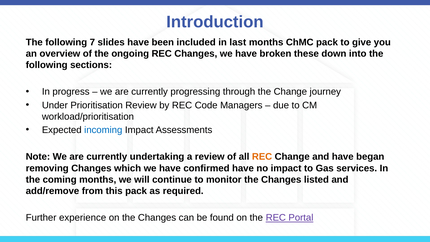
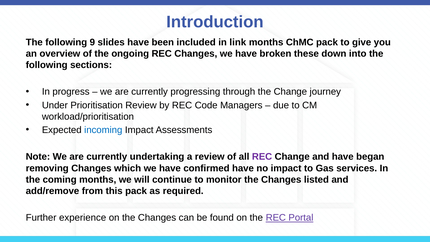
7: 7 -> 9
last: last -> link
REC at (262, 157) colour: orange -> purple
